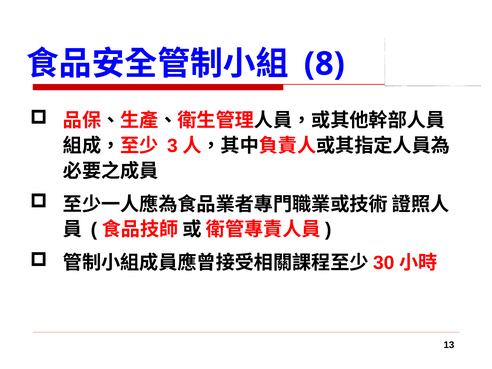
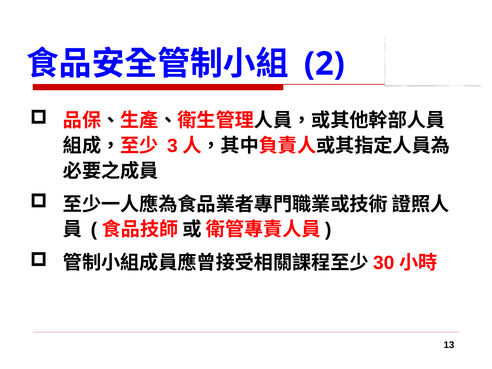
8: 8 -> 2
